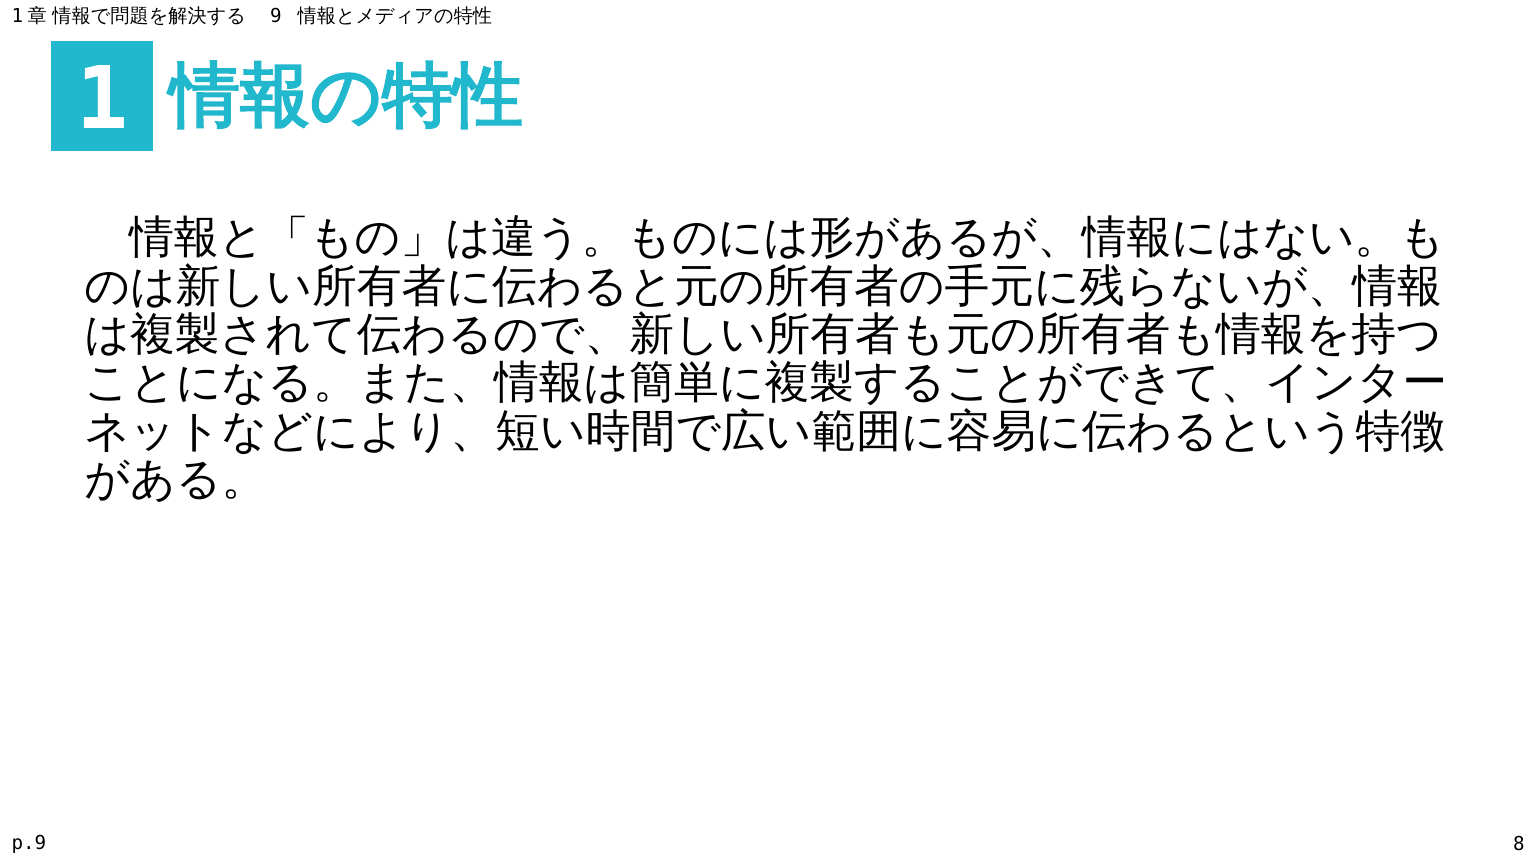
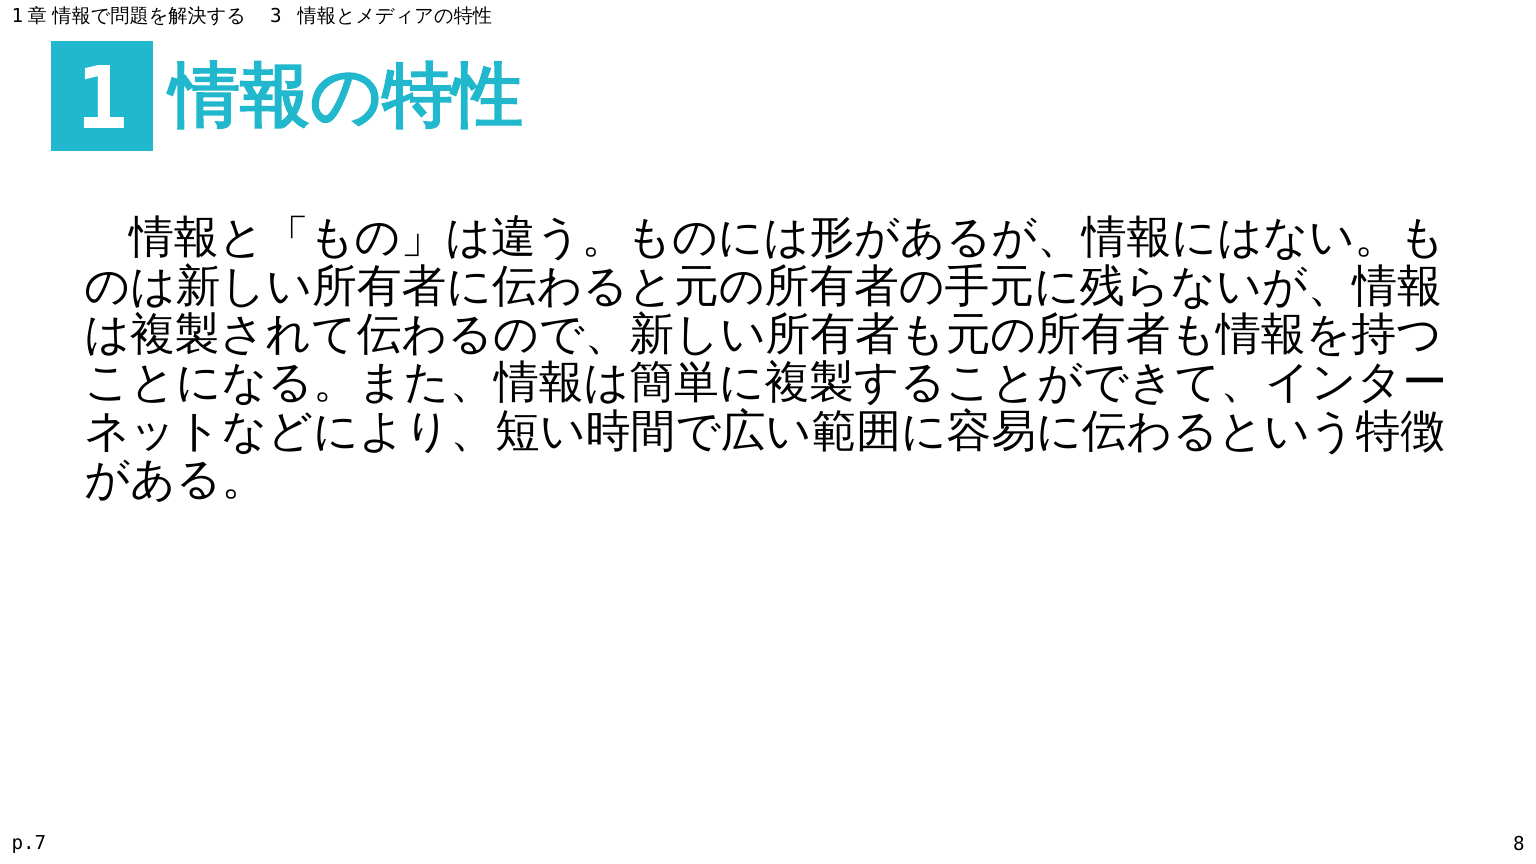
9: 9 -> 3
p.9: p.9 -> p.7
